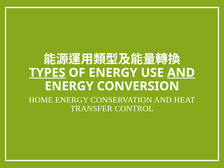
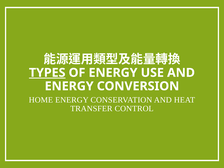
AND at (181, 73) underline: present -> none
